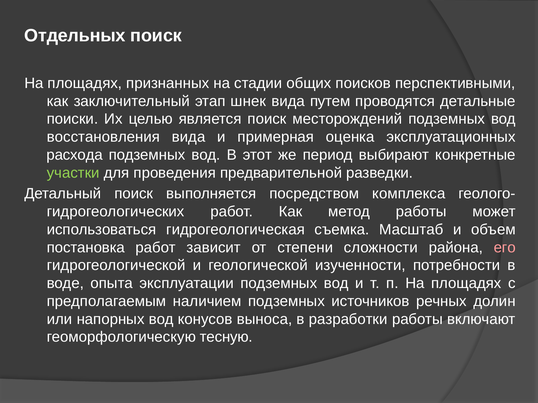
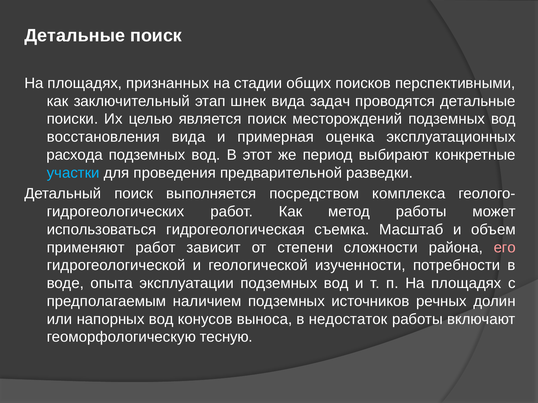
Отдельных at (75, 36): Отдельных -> Детальные
путем: путем -> задач
участки colour: light green -> light blue
постановка: постановка -> применяют
разработки: разработки -> недостаток
